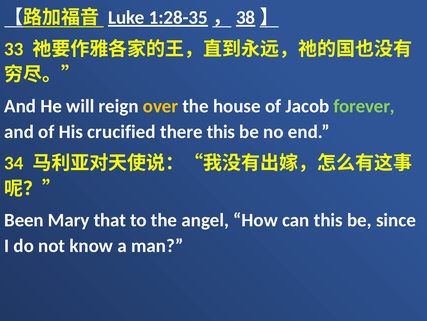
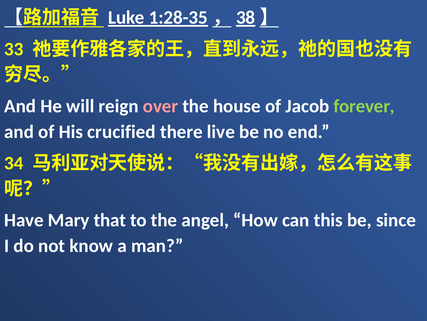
over colour: yellow -> pink
there this: this -> live
Been: Been -> Have
